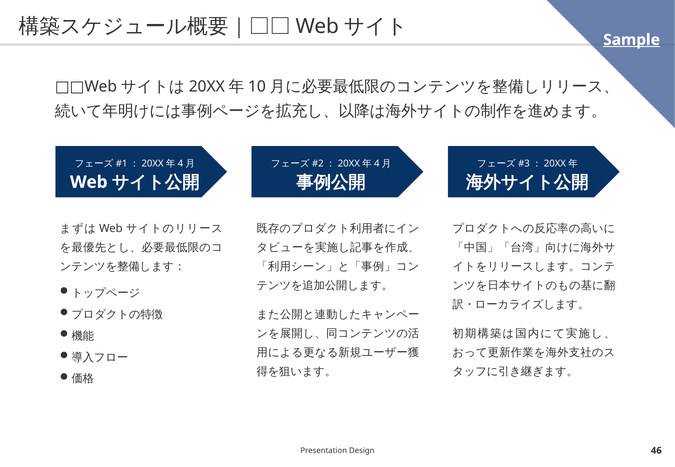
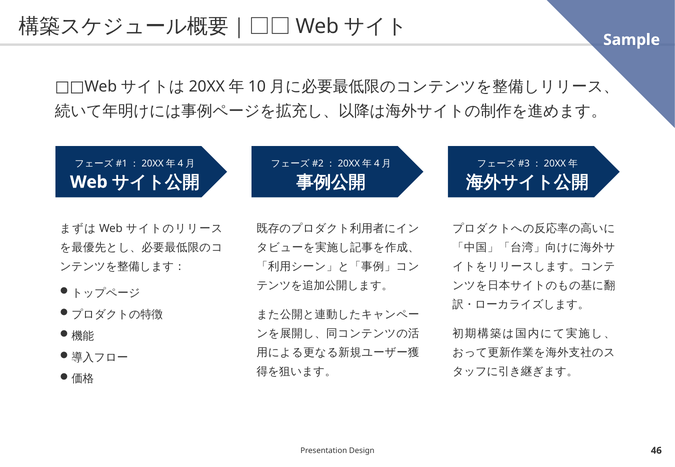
Sample underline: present -> none
